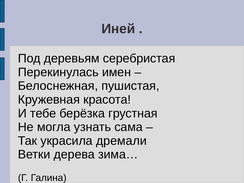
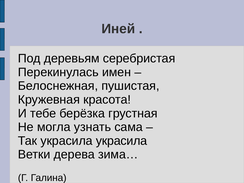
украсила дремали: дремали -> украсила
